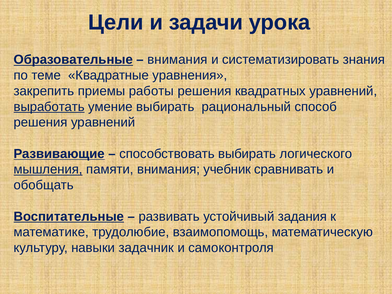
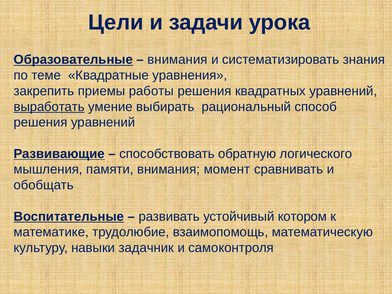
способствовать выбирать: выбирать -> обратную
мышления underline: present -> none
учебник: учебник -> момент
задания: задания -> котором
